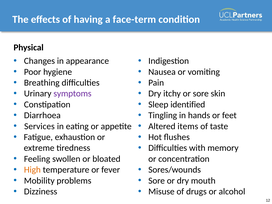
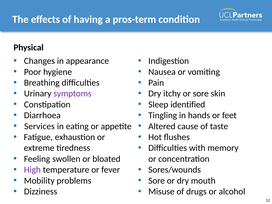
face-term: face-term -> pros-term
items: items -> cause
High colour: orange -> purple
